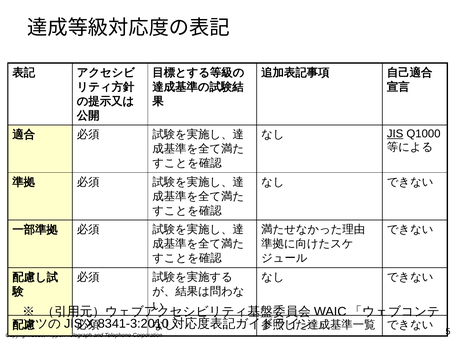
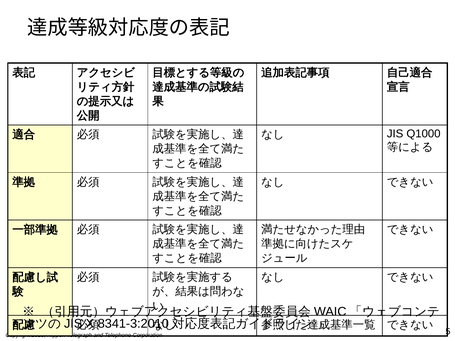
JIS underline: present -> none
